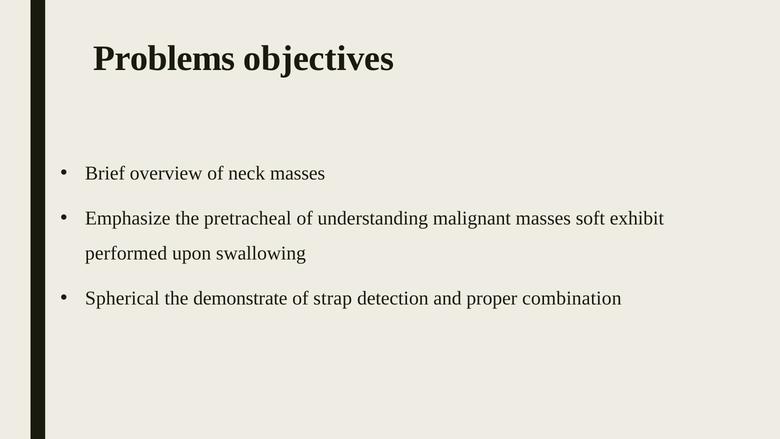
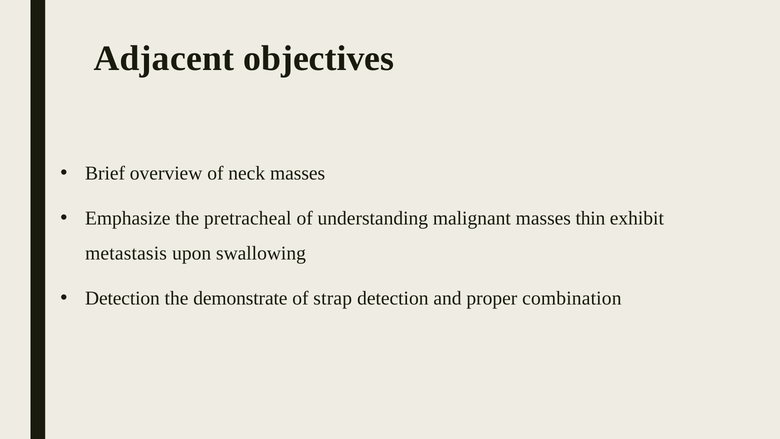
Problems: Problems -> Adjacent
soft: soft -> thin
performed: performed -> metastasis
Spherical at (122, 298): Spherical -> Detection
